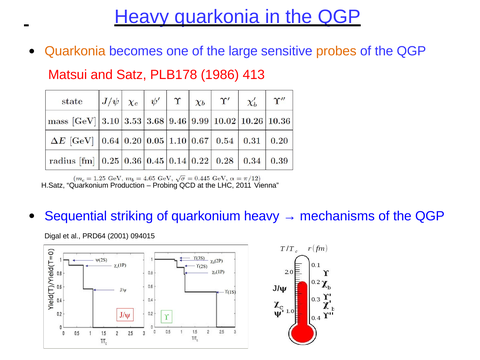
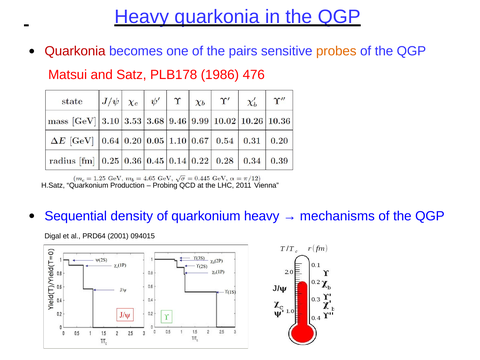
Quarkonia at (75, 51) colour: orange -> red
large: large -> pairs
413: 413 -> 476
striking: striking -> density
